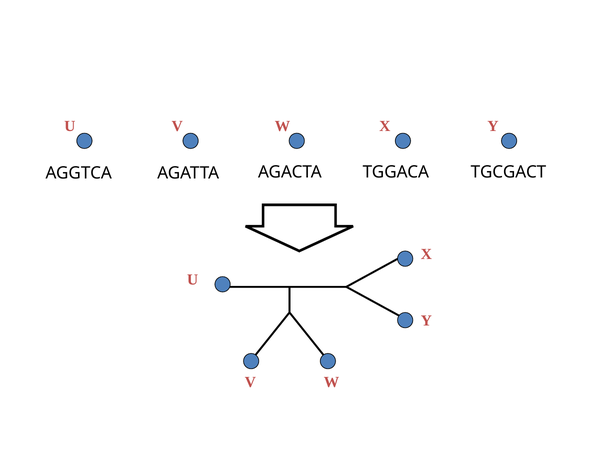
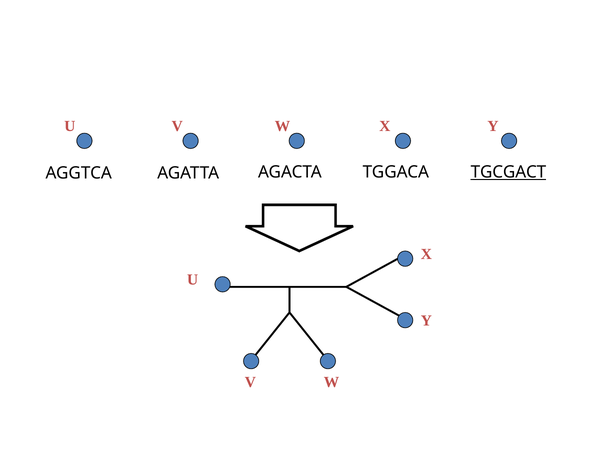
TGCGACT underline: none -> present
